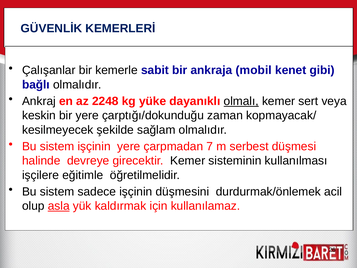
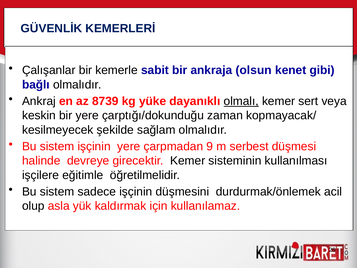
mobil: mobil -> olsun
2248: 2248 -> 8739
7: 7 -> 9
asla underline: present -> none
